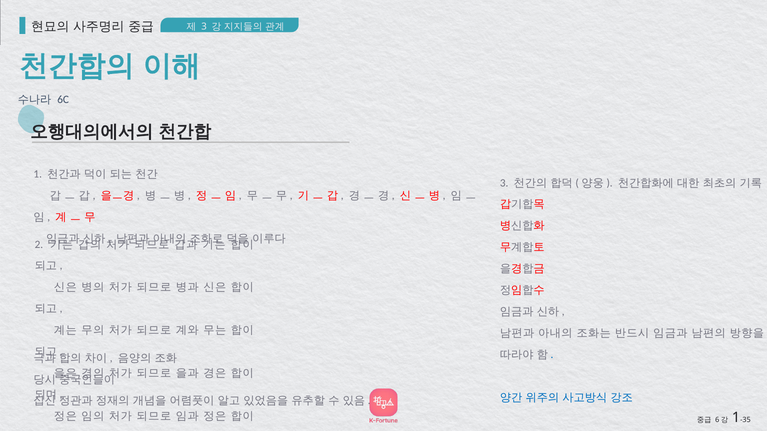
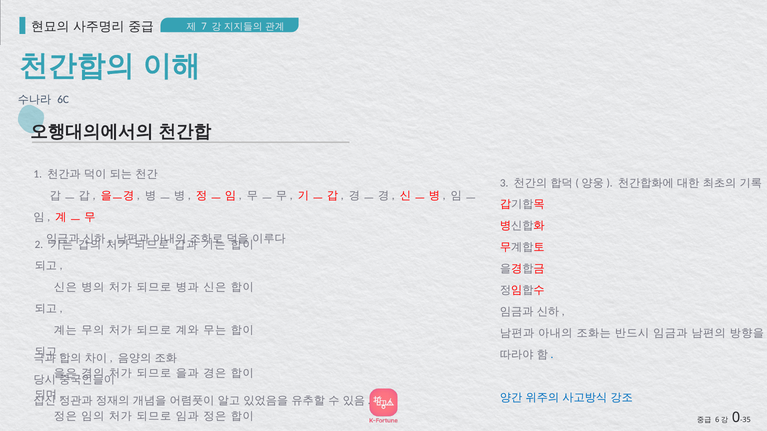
3 at (204, 26): 3 -> 7
1 at (736, 418): 1 -> 0
